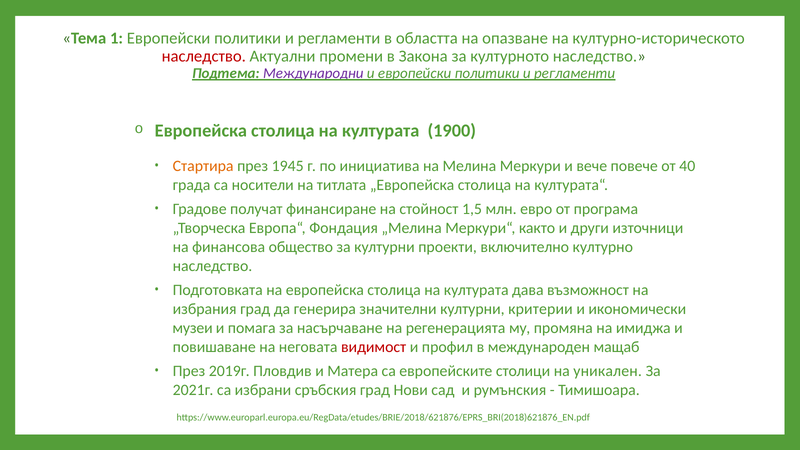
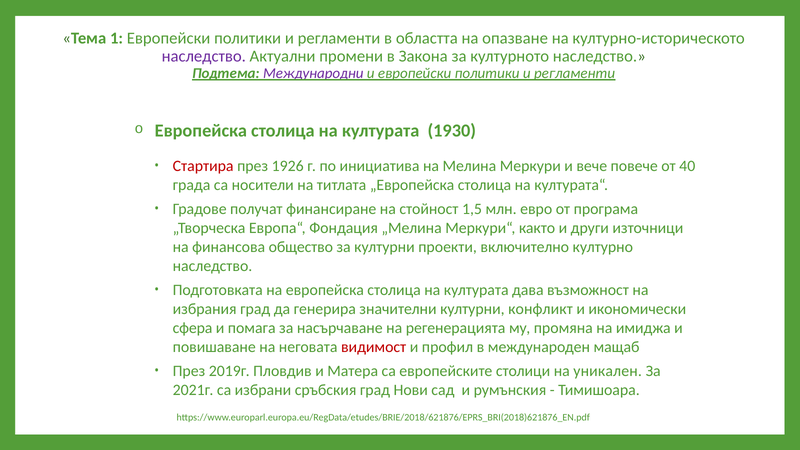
наследство at (204, 56) colour: red -> purple
1900: 1900 -> 1930
Стартира colour: orange -> red
1945: 1945 -> 1926
критерии: критерии -> конфликт
музеи: музеи -> сфера
